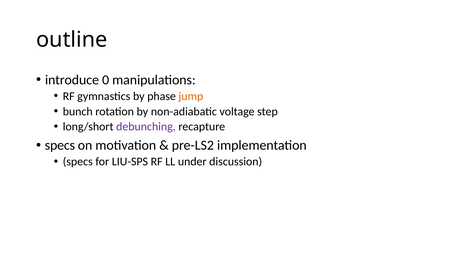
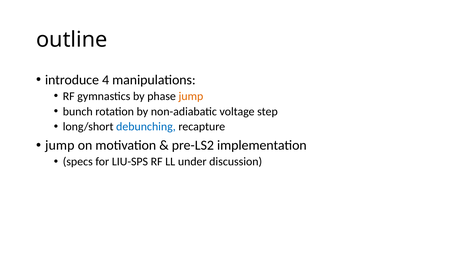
0: 0 -> 4
debunching colour: purple -> blue
specs at (60, 146): specs -> jump
